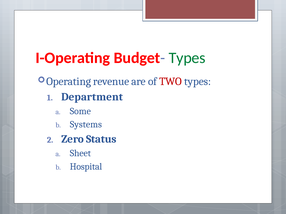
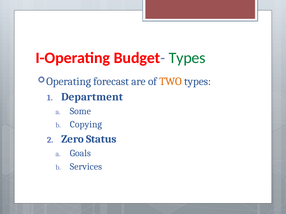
revenue: revenue -> forecast
TWO colour: red -> orange
Systems: Systems -> Copying
Sheet: Sheet -> Goals
Hospital: Hospital -> Services
